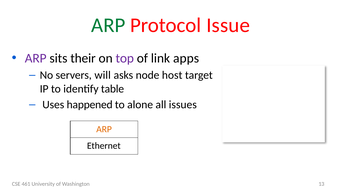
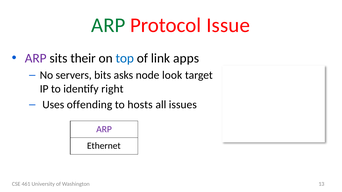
top colour: purple -> blue
will: will -> bits
host: host -> look
table: table -> right
happened: happened -> offending
alone: alone -> hosts
ARP at (104, 129) colour: orange -> purple
